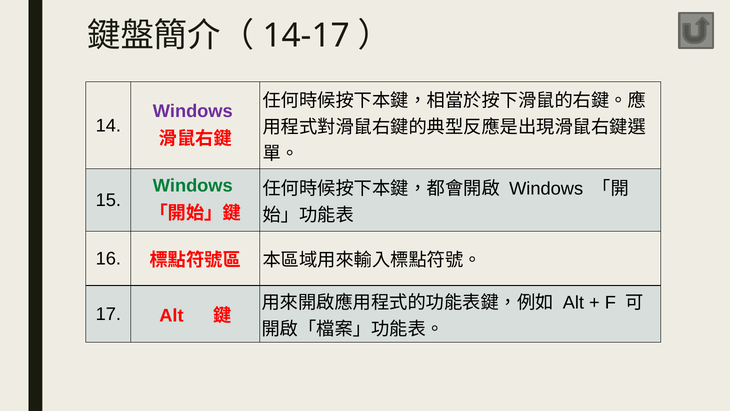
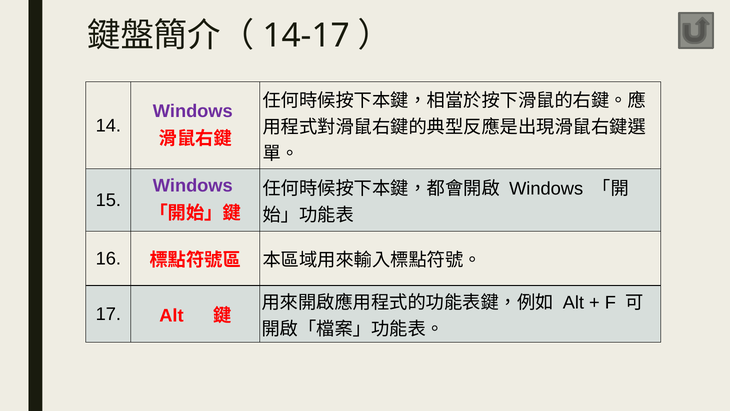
Windows at (193, 186) colour: green -> purple
